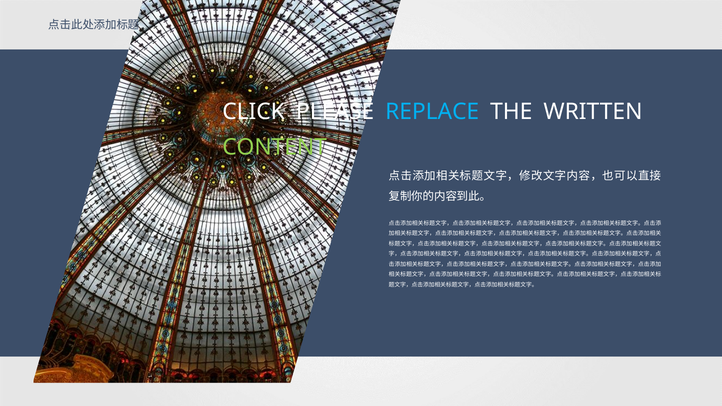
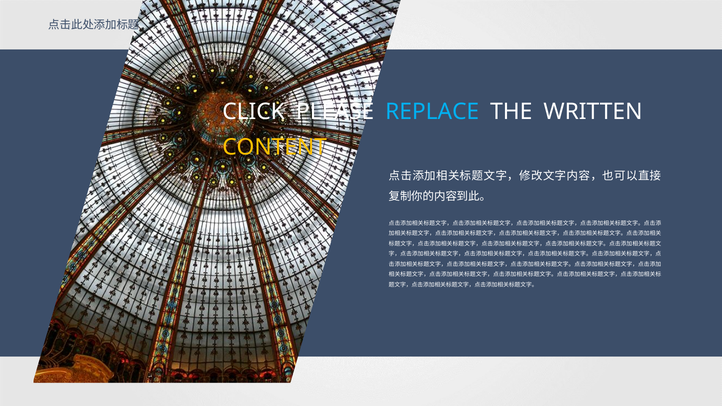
CONTENT colour: light green -> yellow
